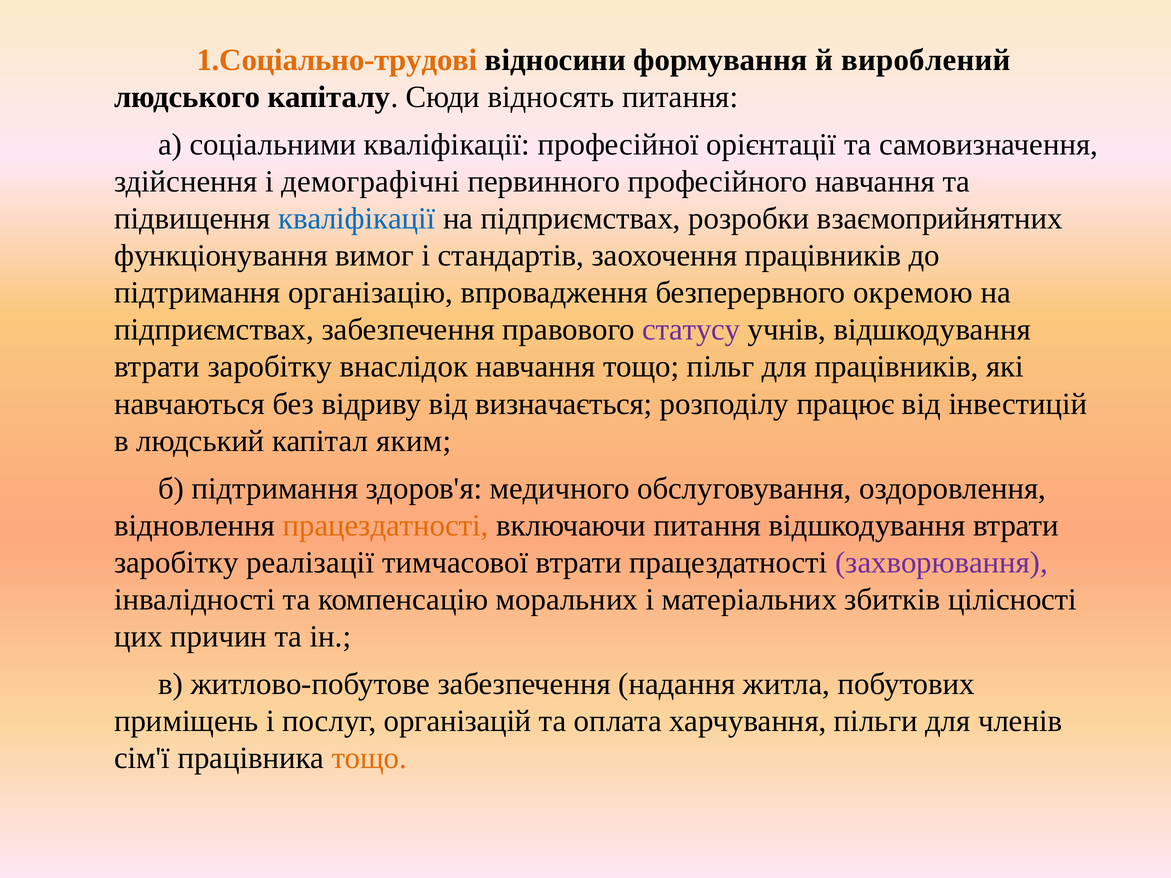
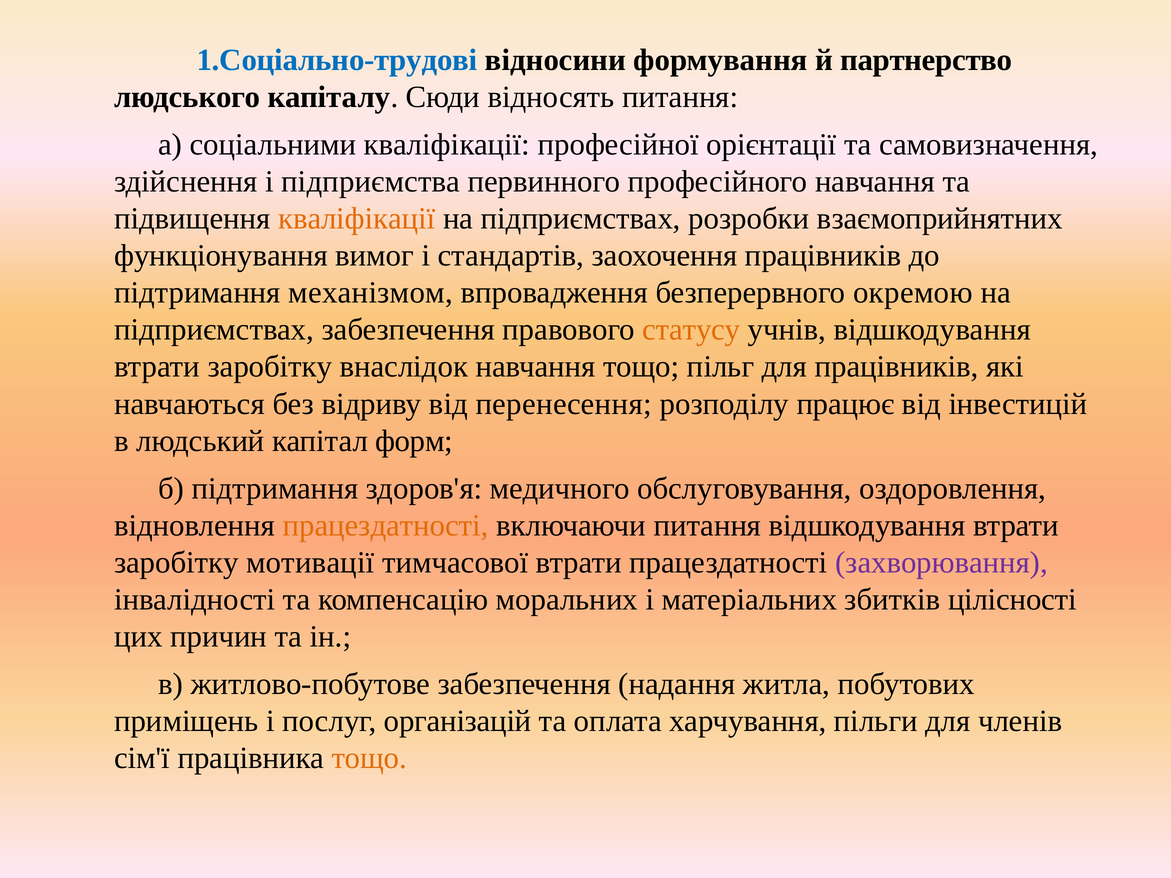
1.Соціально-трудові colour: orange -> blue
вироблений: вироблений -> партнерство
демографічні: демографічні -> підприємства
кваліфікації colour: blue -> orange
організацію: організацію -> механізмом
статусу colour: purple -> orange
визначається: визначається -> перенесення
яким: яким -> форм
реалізації: реалізації -> мотивації
